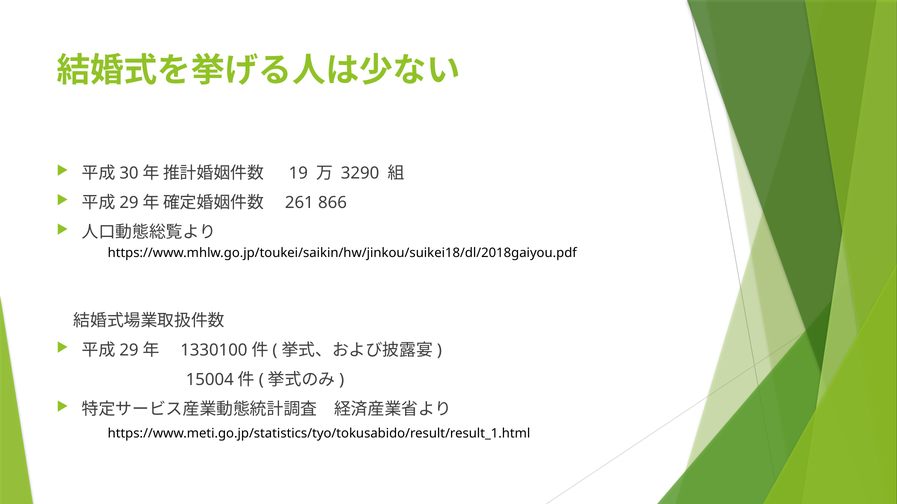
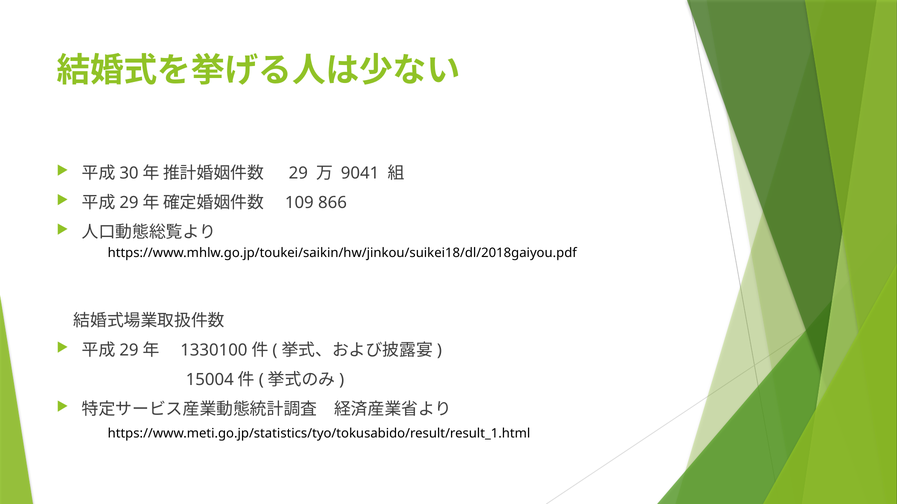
19: 19 -> 29
3290: 3290 -> 9041
261: 261 -> 109
